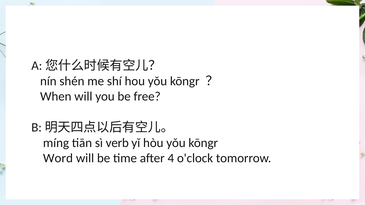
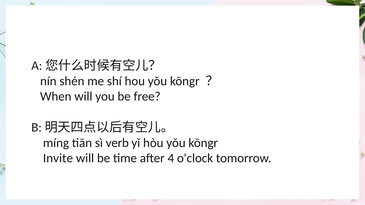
Word: Word -> Invite
